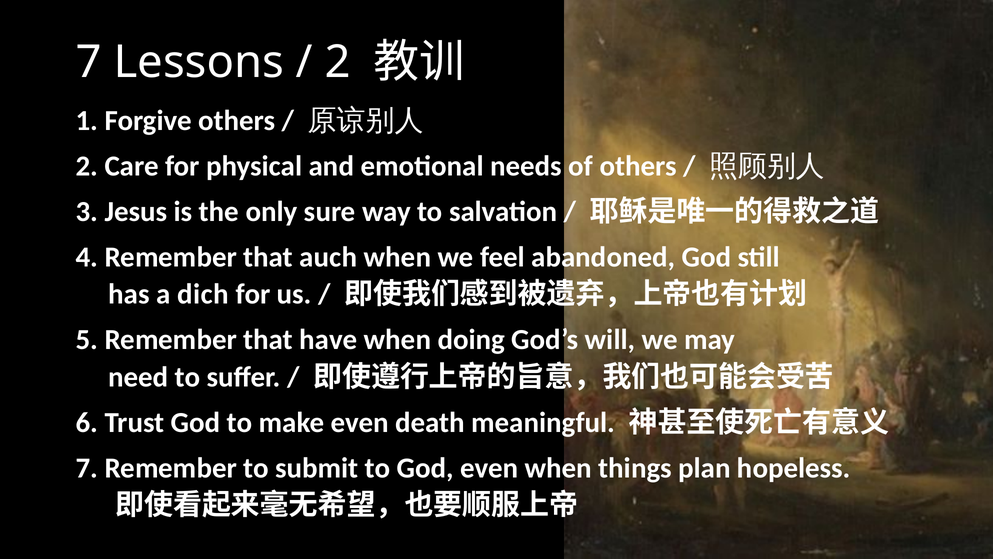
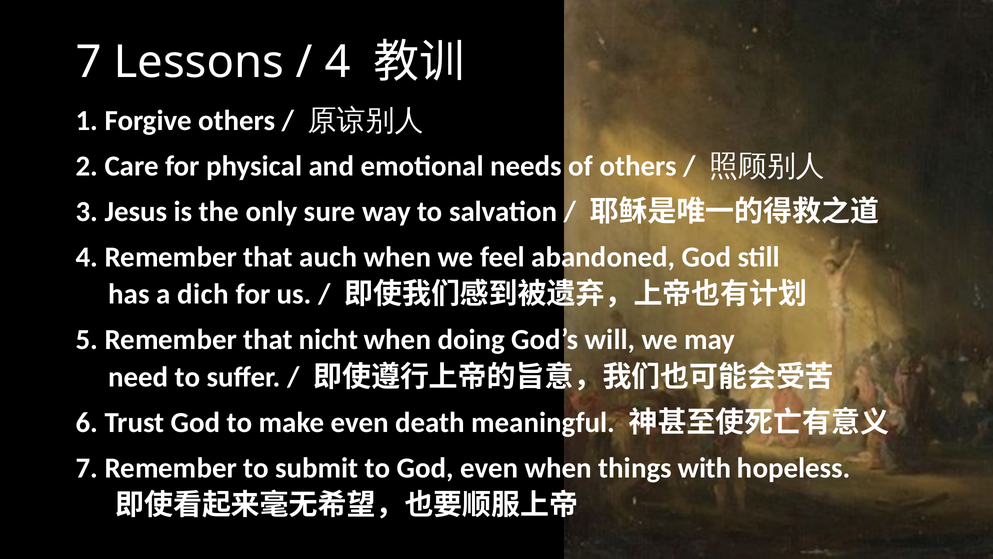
2 at (338, 62): 2 -> 4
have: have -> nicht
plan: plan -> with
